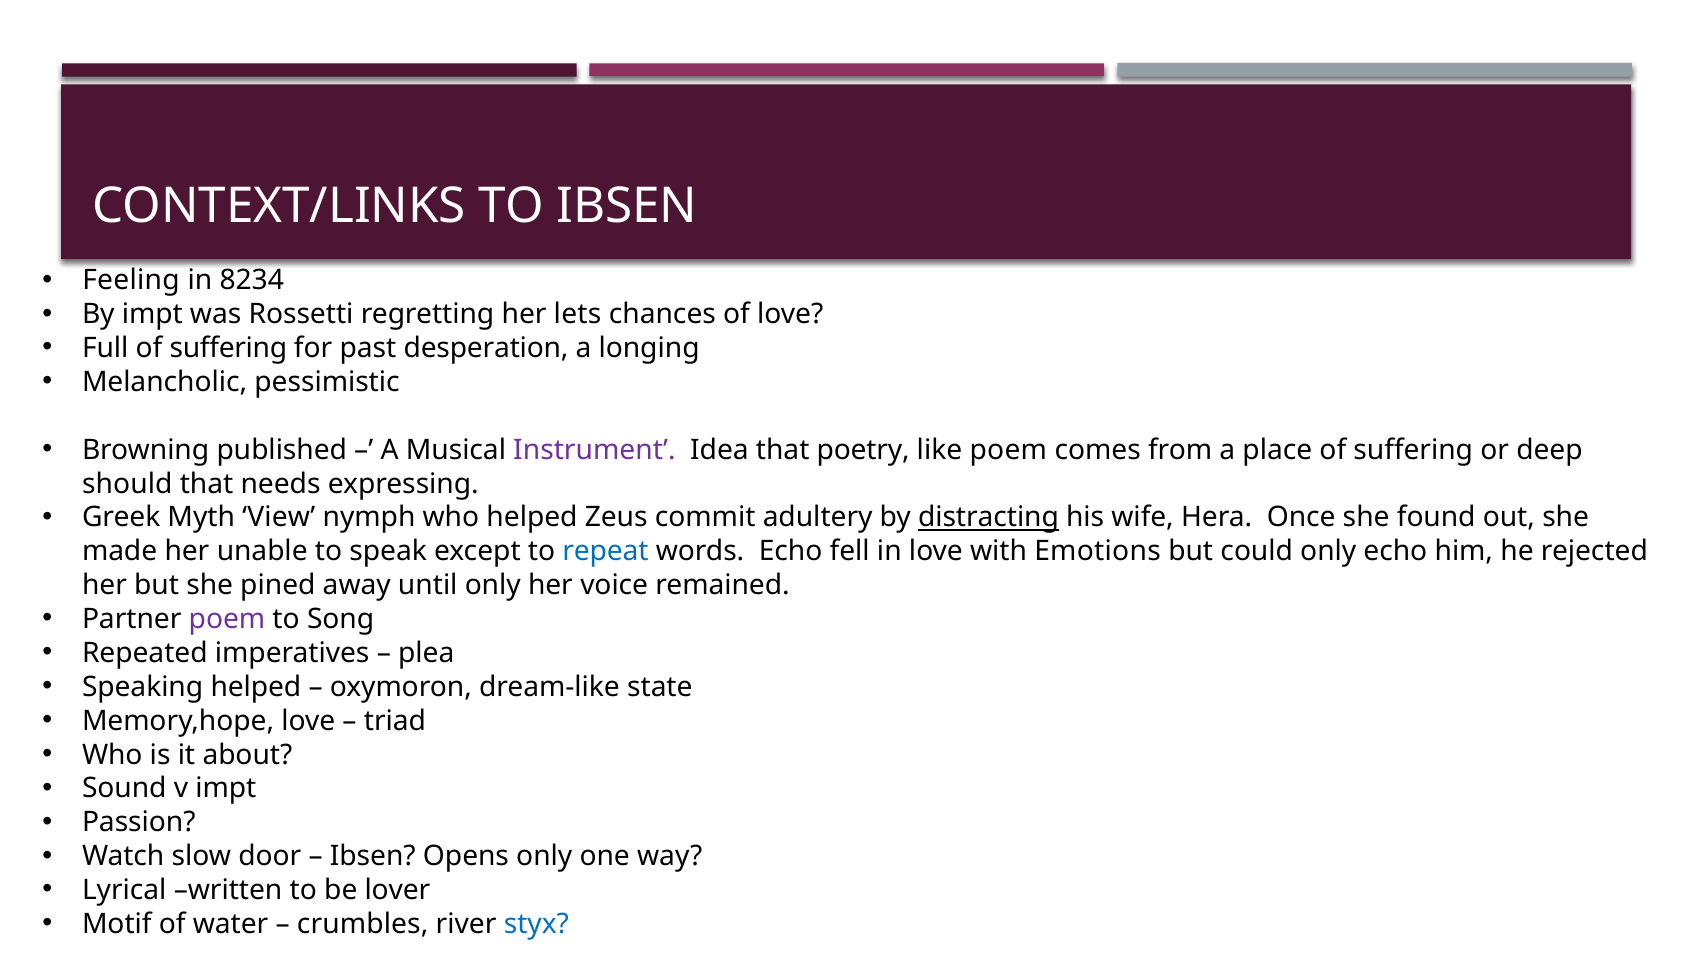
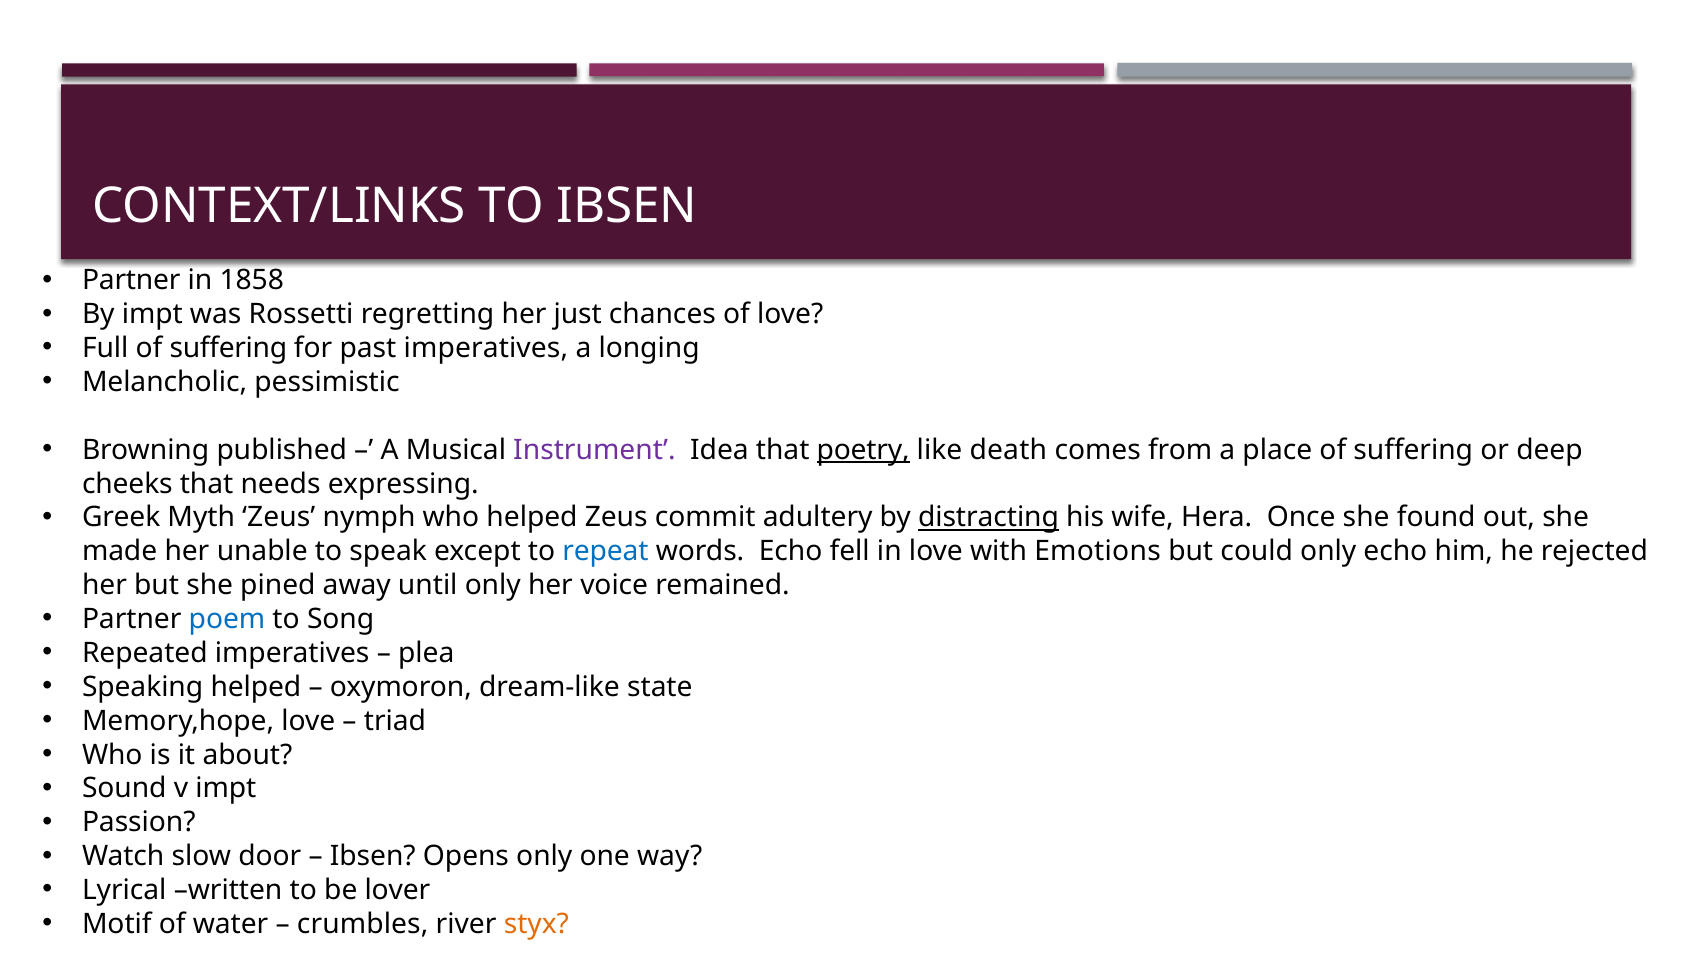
Feeling at (131, 281): Feeling -> Partner
8234: 8234 -> 1858
lets: lets -> just
past desperation: desperation -> imperatives
poetry underline: none -> present
like poem: poem -> death
should: should -> cheeks
Myth View: View -> Zeus
poem at (227, 619) colour: purple -> blue
styx colour: blue -> orange
